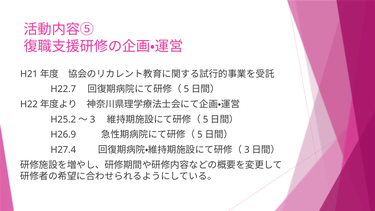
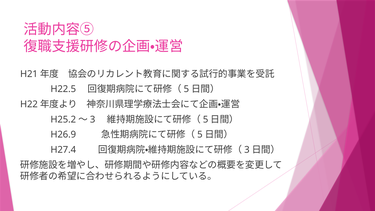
H22.7: H22.7 -> H22.5
